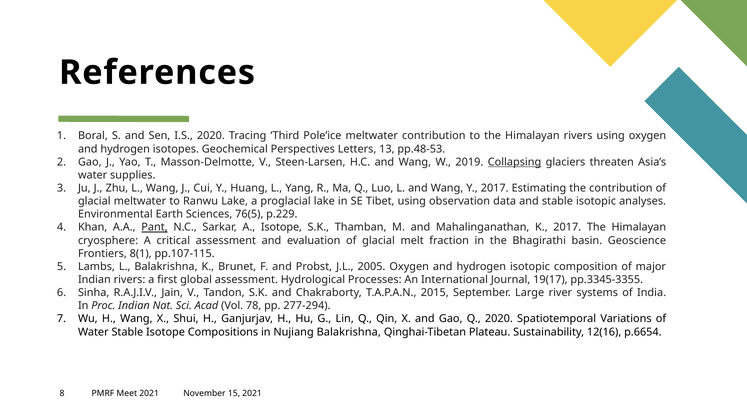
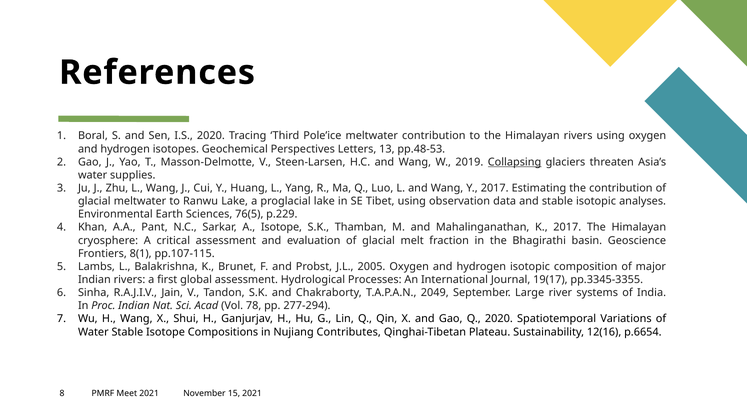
Pant underline: present -> none
2015: 2015 -> 2049
Nujiang Balakrishna: Balakrishna -> Contributes
